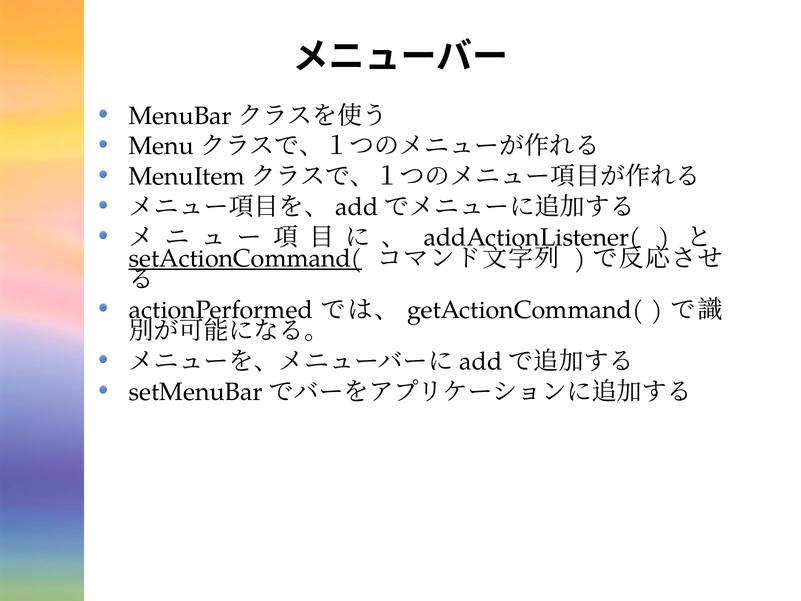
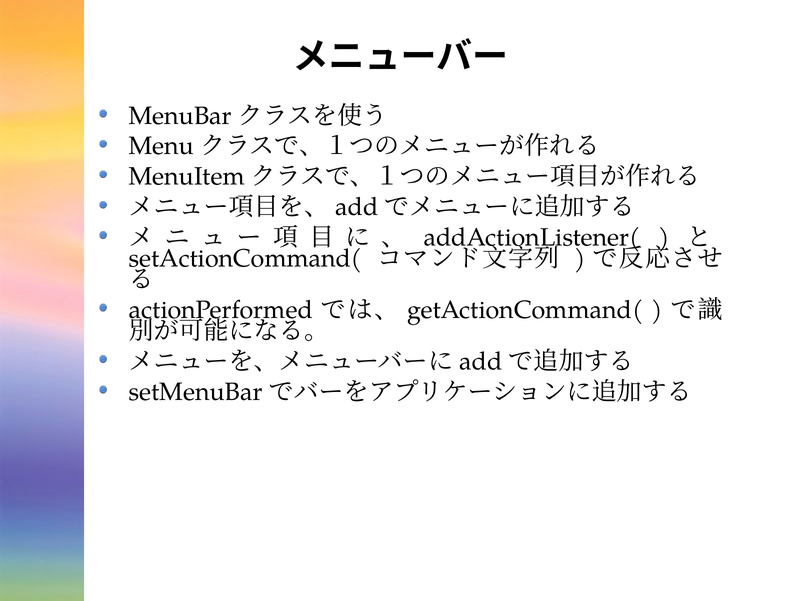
setActionCommand( underline: present -> none
